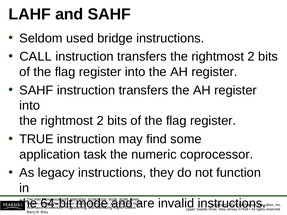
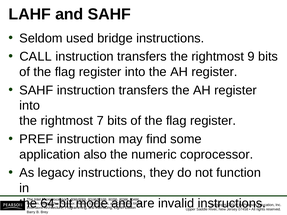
transfers the rightmost 2: 2 -> 9
2 at (100, 121): 2 -> 7
TRUE: TRUE -> PREF
task: task -> also
